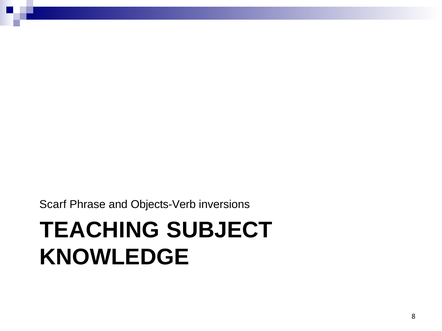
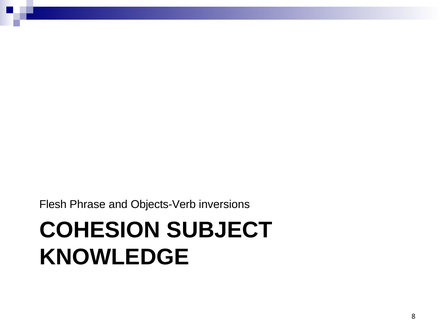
Scarf: Scarf -> Flesh
TEACHING: TEACHING -> COHESION
